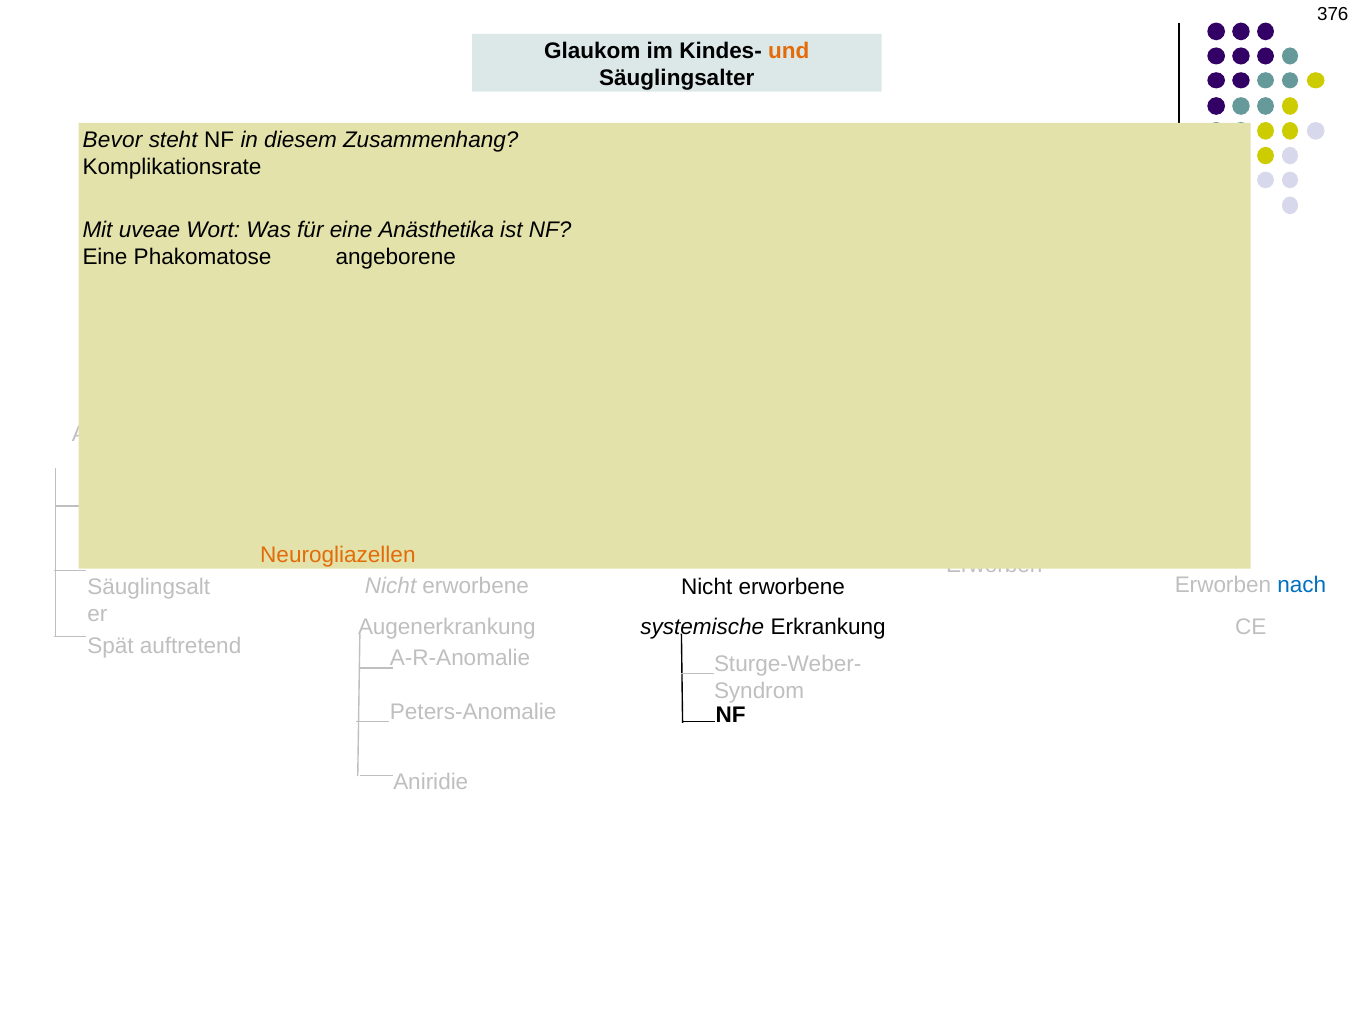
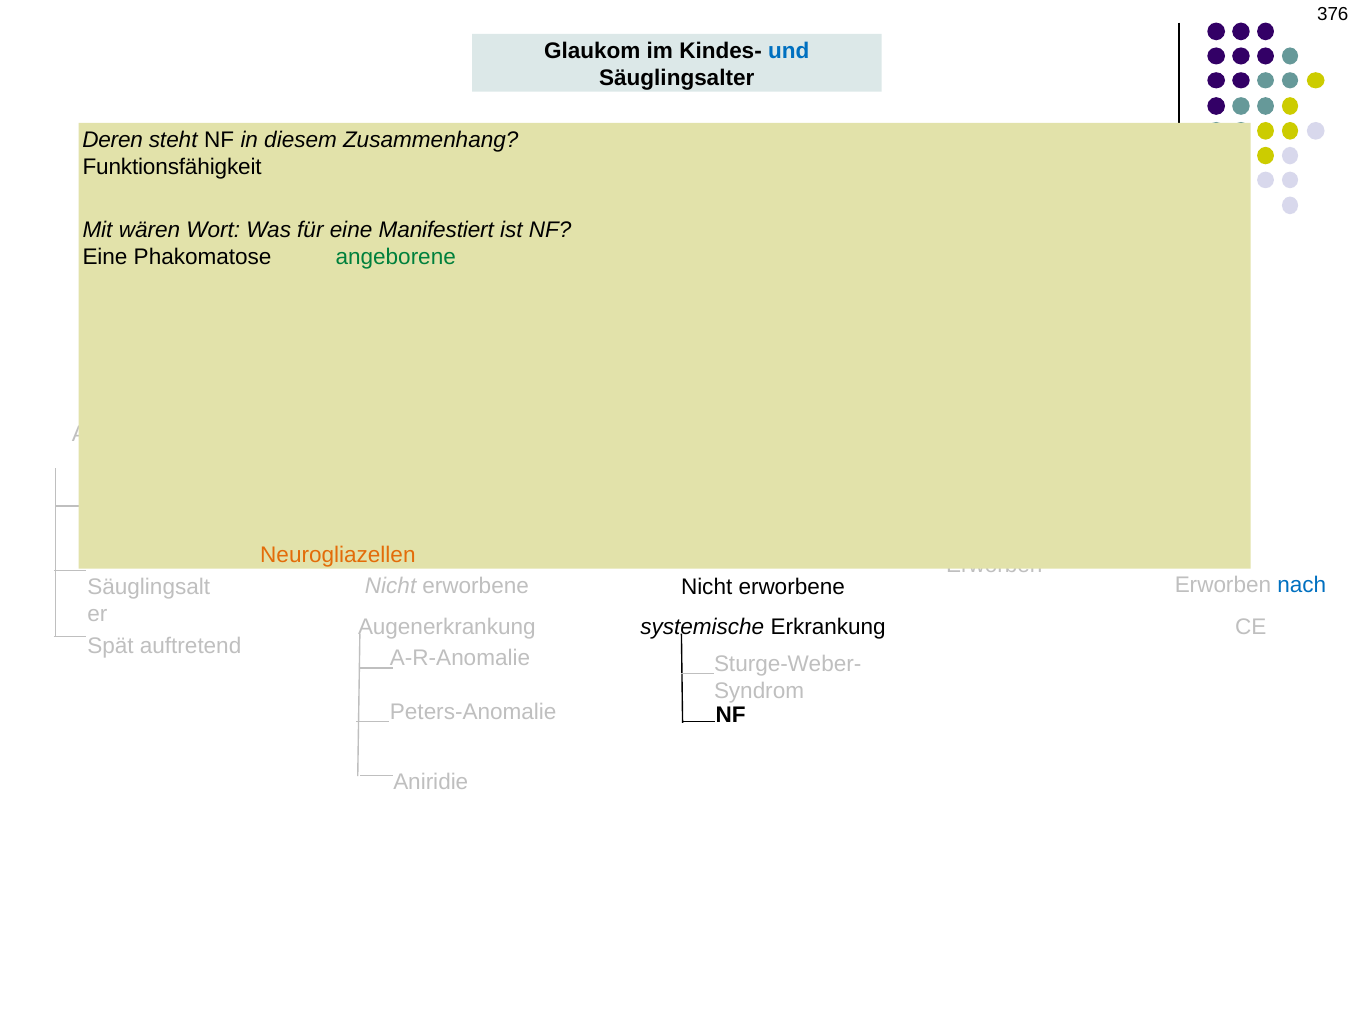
und at (789, 51) colour: orange -> blue
Bevor at (112, 140): Bevor -> Deren
Komplikationsrate: Komplikationsrate -> Funktionsfähigkeit
uveae: uveae -> wären
Anästhetika: Anästhetika -> Manifestiert
angeborene colour: black -> green
